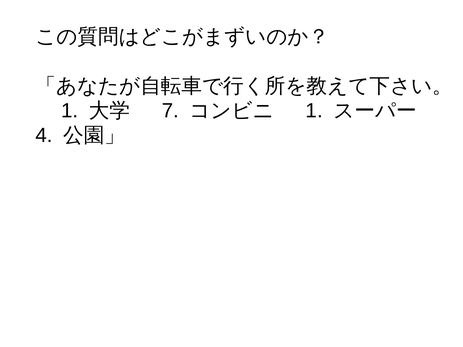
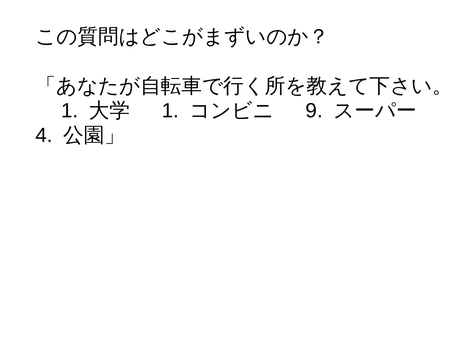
7 at (170, 111): 7 -> 1
1 at (314, 111): 1 -> 9
